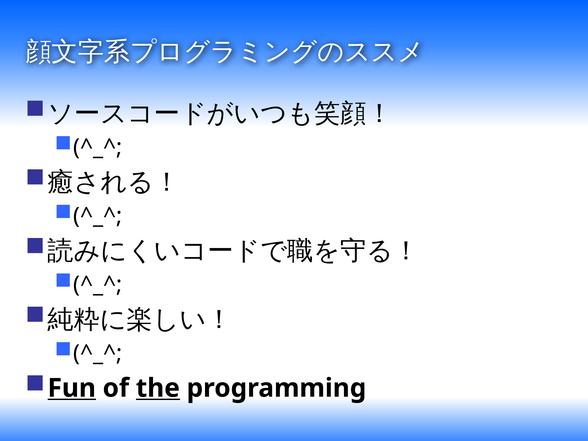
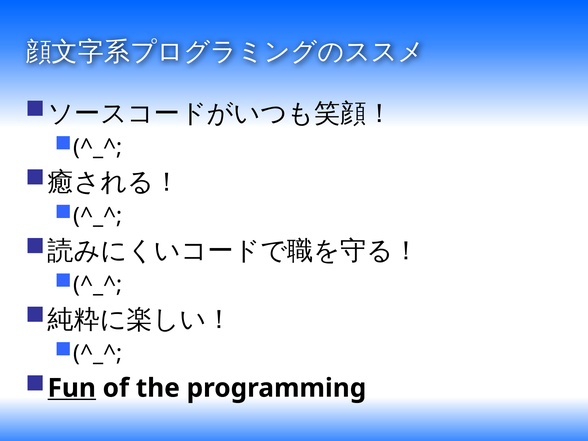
the underline: present -> none
